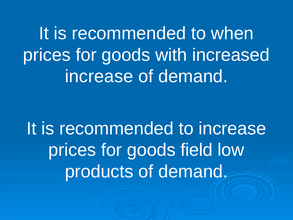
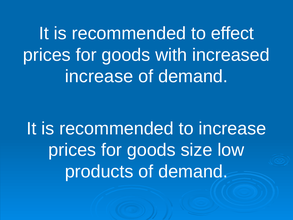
when: when -> effect
field: field -> size
